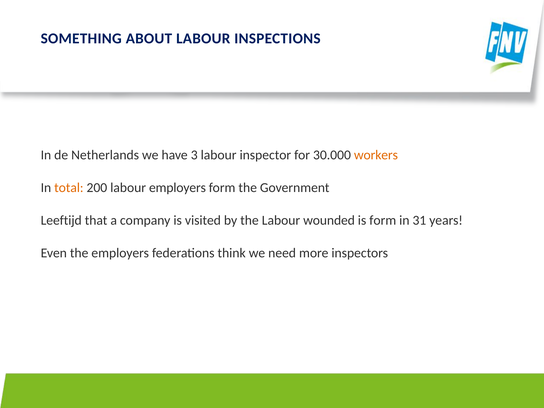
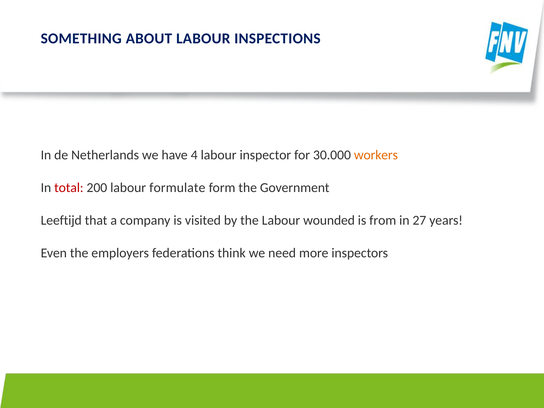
3: 3 -> 4
total colour: orange -> red
labour employers: employers -> formulate
is form: form -> from
31: 31 -> 27
